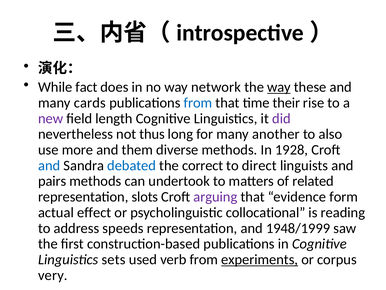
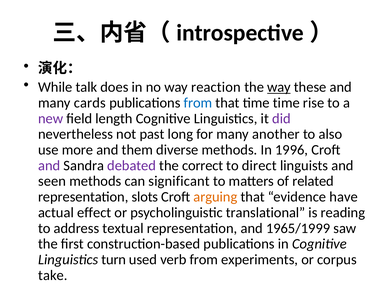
fact: fact -> talk
network: network -> reaction
time their: their -> time
thus: thus -> past
1928: 1928 -> 1996
and at (49, 165) colour: blue -> purple
debated colour: blue -> purple
pairs: pairs -> seen
undertook: undertook -> significant
arguing colour: purple -> orange
form: form -> have
collocational: collocational -> translational
speeds: speeds -> textual
1948/1999: 1948/1999 -> 1965/1999
sets: sets -> turn
experiments underline: present -> none
very: very -> take
